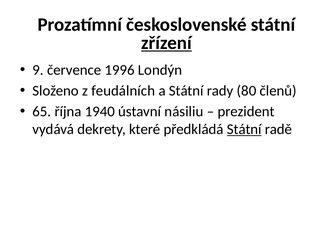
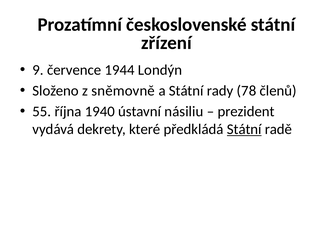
zřízení underline: present -> none
1996: 1996 -> 1944
feudálních: feudálních -> sněmovně
80: 80 -> 78
65: 65 -> 55
